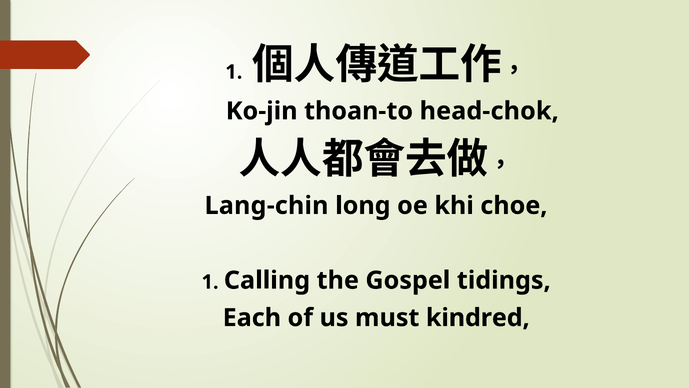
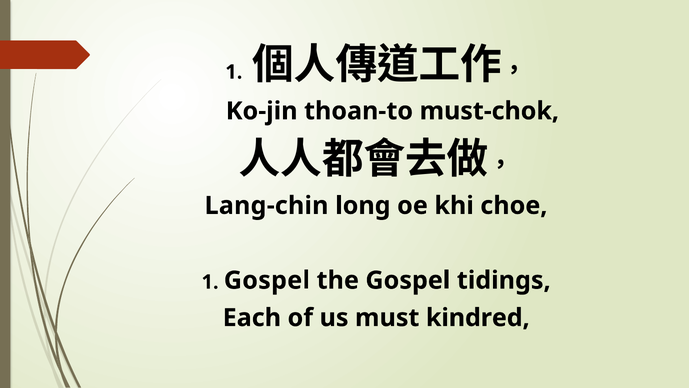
head-chok: head-chok -> must-chok
1 Calling: Calling -> Gospel
